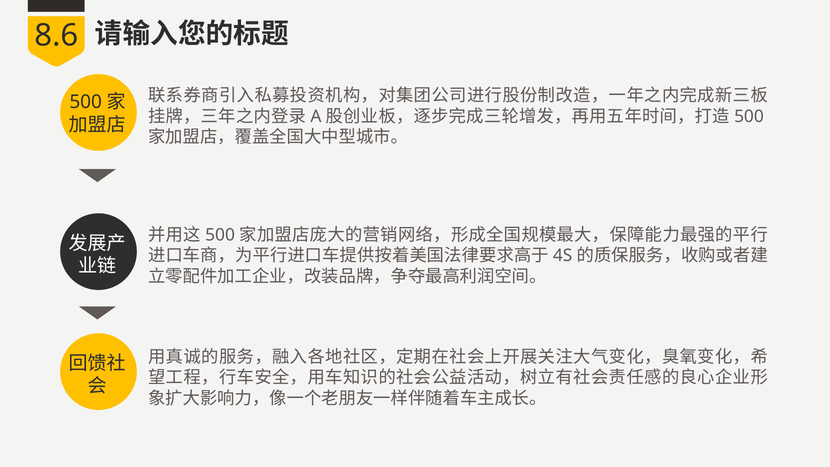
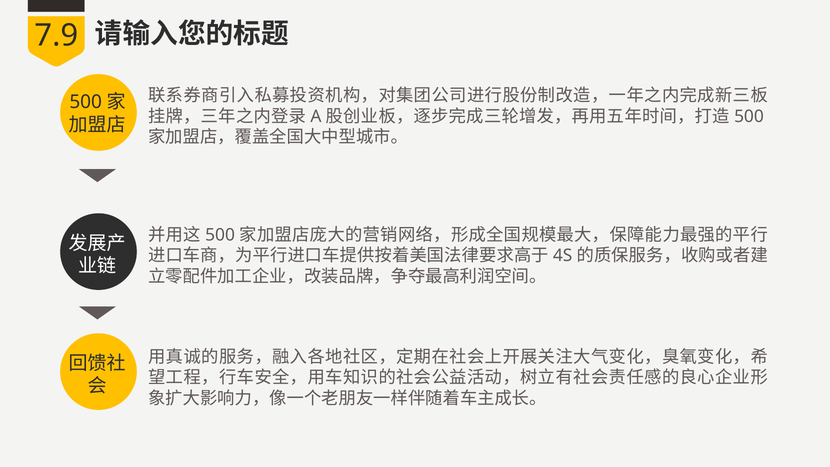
8.6: 8.6 -> 7.9
